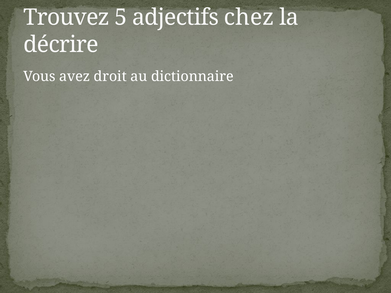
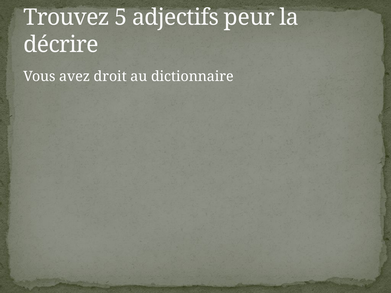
chez: chez -> peur
